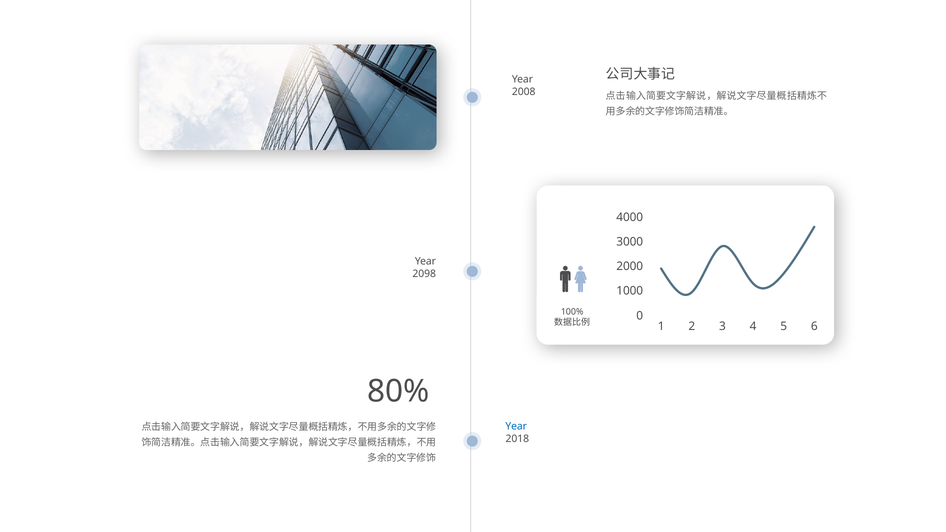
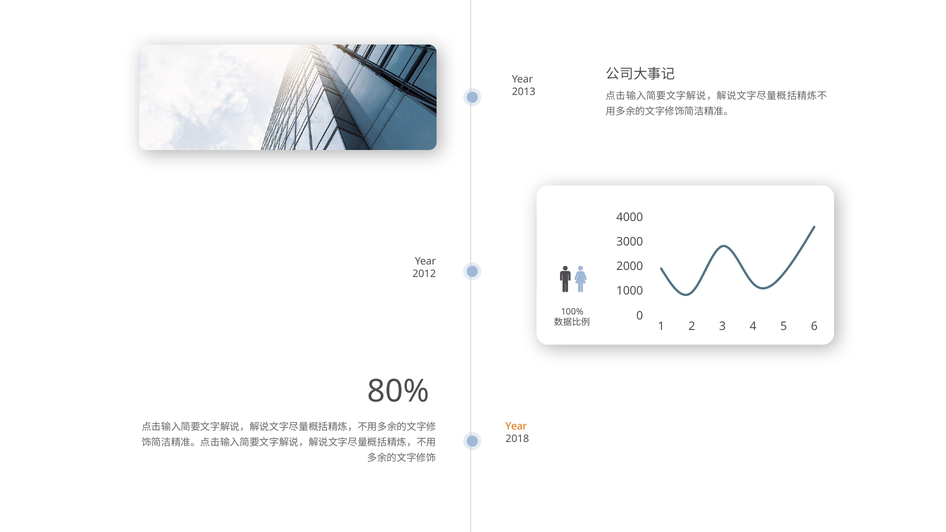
2008: 2008 -> 2013
2098: 2098 -> 2012
Year at (516, 427) colour: blue -> orange
